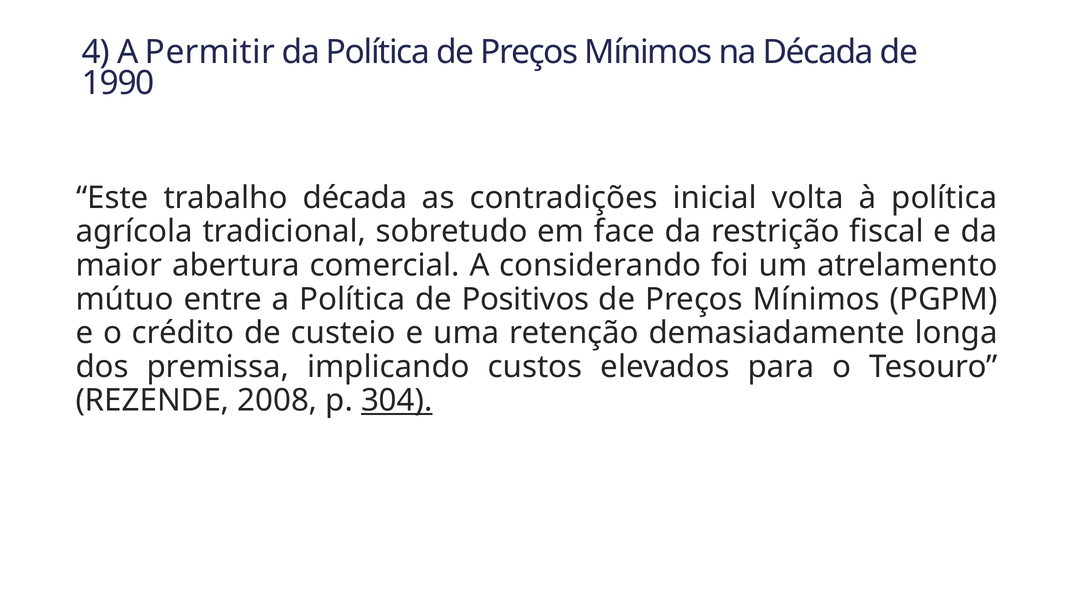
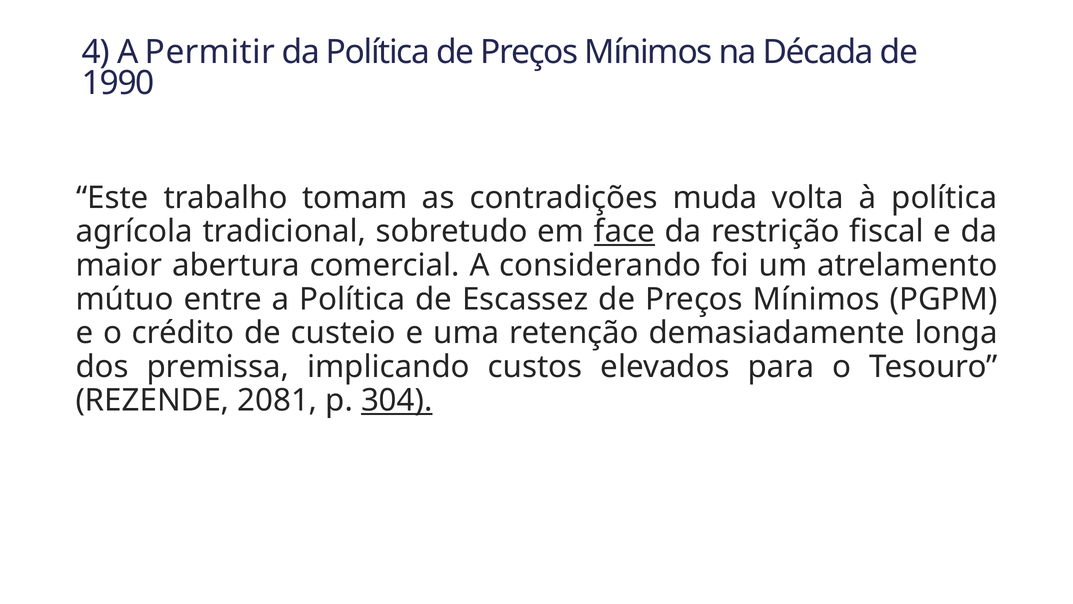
trabalho década: década -> tomam
inicial: inicial -> muda
face underline: none -> present
Positivos: Positivos -> Escassez
2008: 2008 -> 2081
